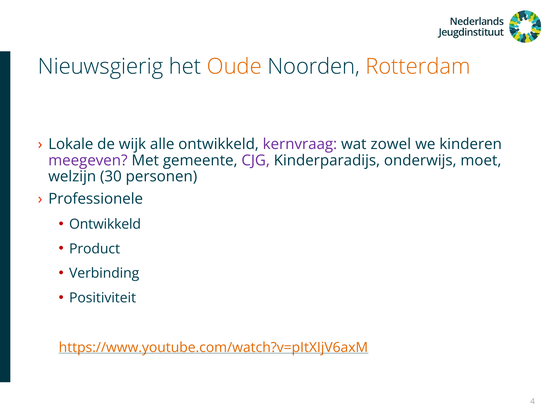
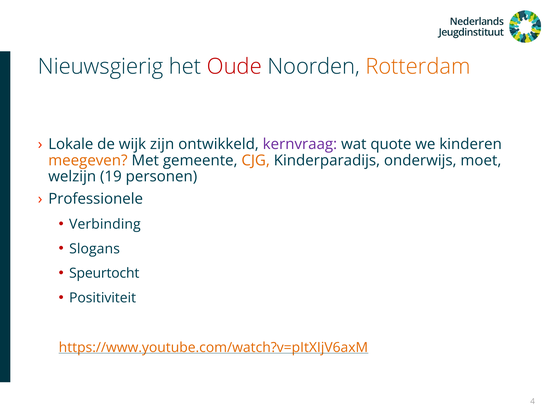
Oude colour: orange -> red
alle: alle -> zijn
zowel: zowel -> quote
meegeven colour: purple -> orange
CJG colour: purple -> orange
30: 30 -> 19
Ontwikkeld at (105, 224): Ontwikkeld -> Verbinding
Product: Product -> Slogans
Verbinding: Verbinding -> Speurtocht
